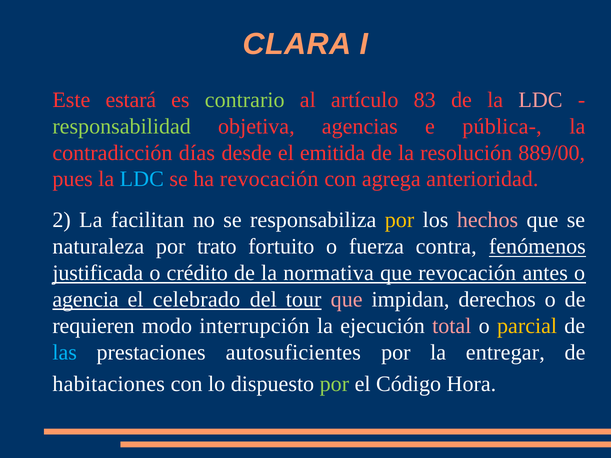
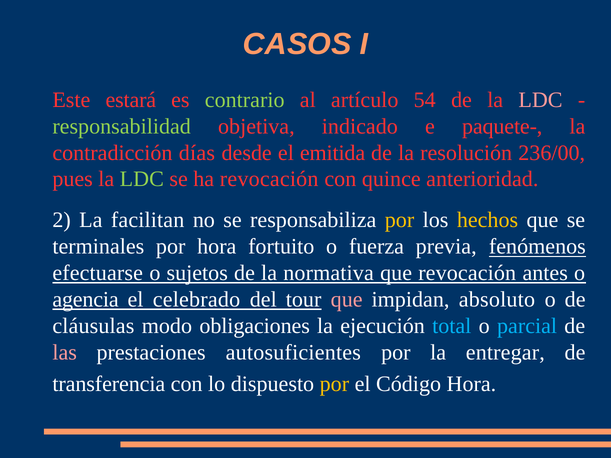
CLARA: CLARA -> CASOS
83: 83 -> 54
agencias: agencias -> indicado
pública-: pública- -> paquete-
889/00: 889/00 -> 236/00
LDC at (142, 179) colour: light blue -> light green
agrega: agrega -> quince
hechos colour: pink -> yellow
naturaleza: naturaleza -> terminales
por trato: trato -> hora
contra: contra -> previa
justificada: justificada -> efectuarse
crédito: crédito -> sujetos
derechos: derechos -> absoluto
requieren: requieren -> cláusulas
interrupción: interrupción -> obligaciones
total colour: pink -> light blue
parcial colour: yellow -> light blue
las colour: light blue -> pink
habitaciones: habitaciones -> transferencia
por at (334, 384) colour: light green -> yellow
